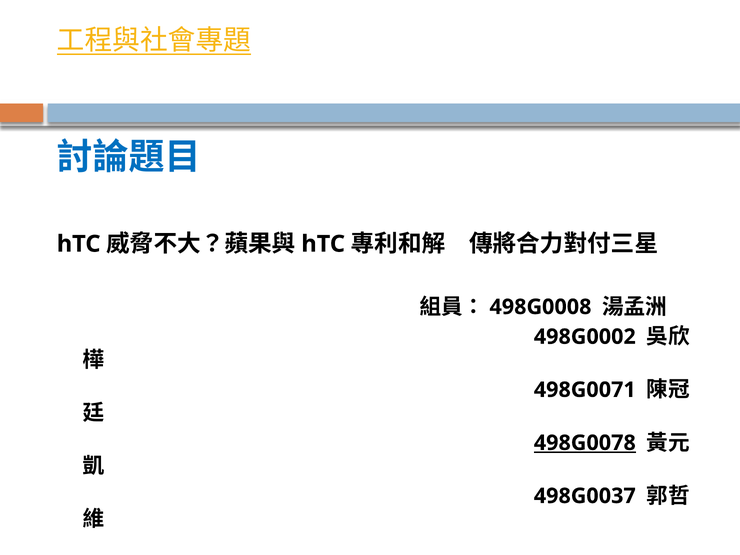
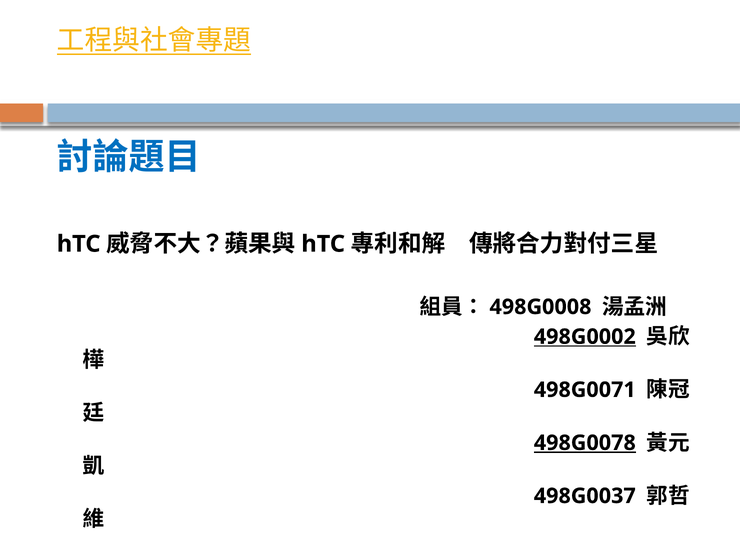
498G0002 underline: none -> present
